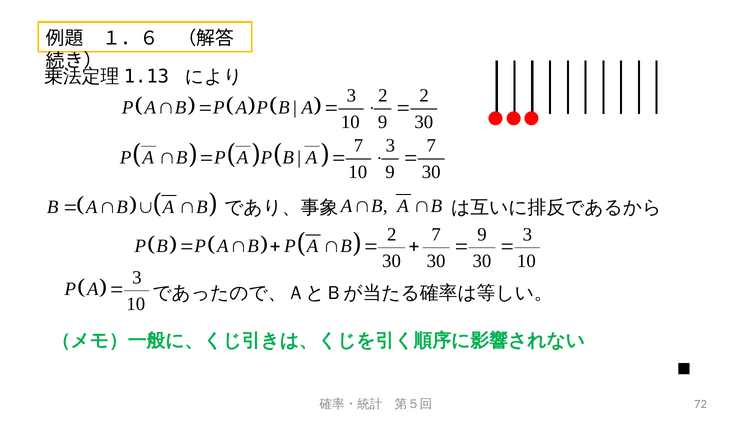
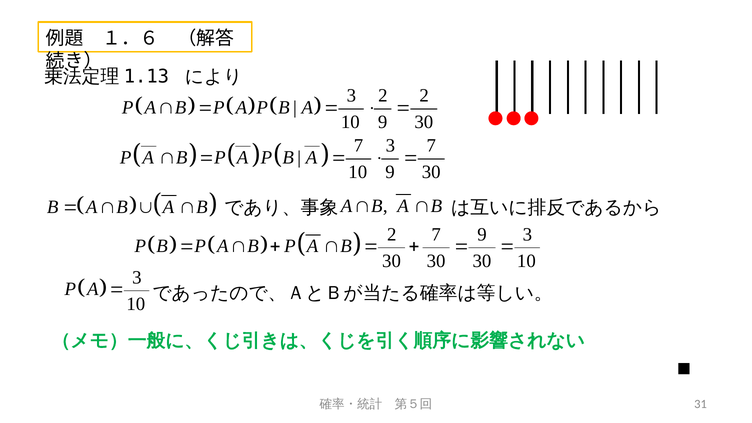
72: 72 -> 31
